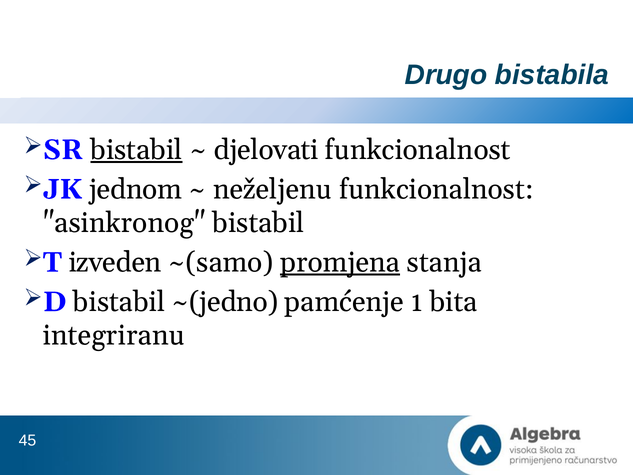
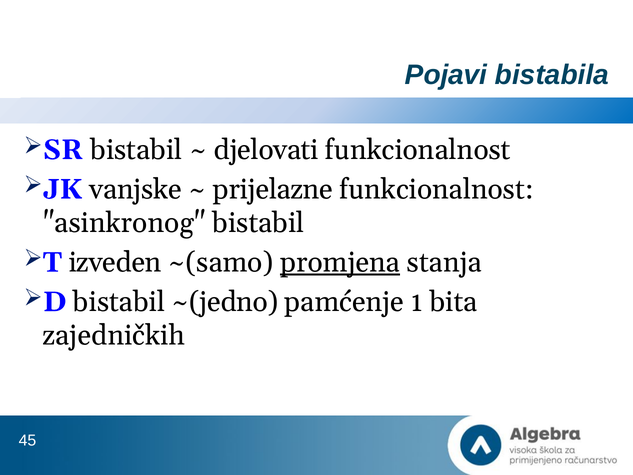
Drugo: Drugo -> Pojavi
bistabil at (136, 150) underline: present -> none
jednom: jednom -> vanjske
neželjenu: neželjenu -> prijelazne
integriranu: integriranu -> zajedničkih
